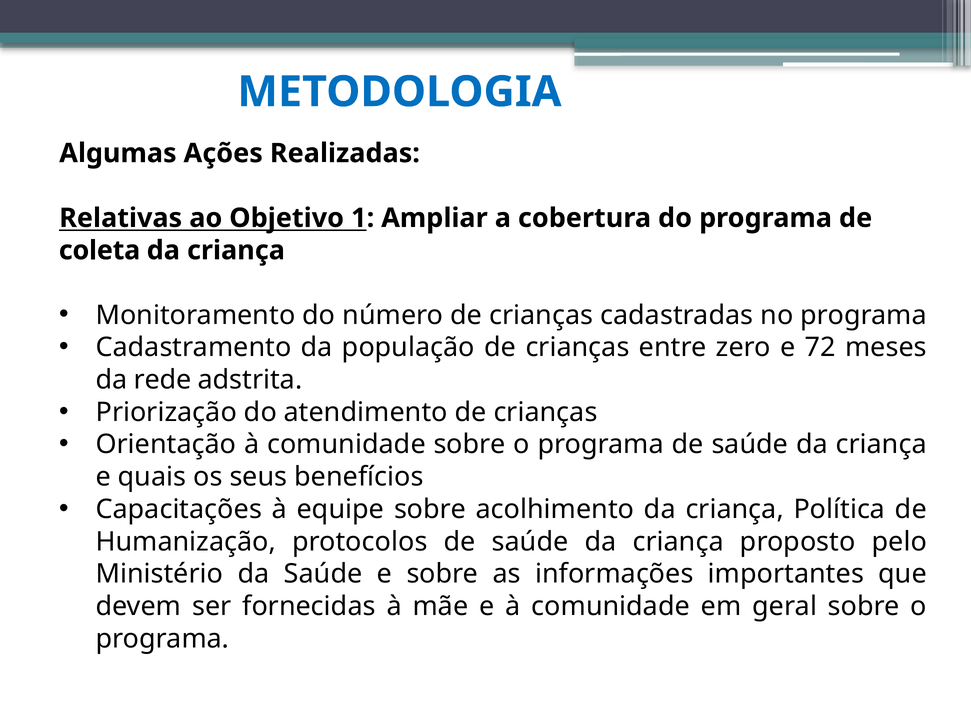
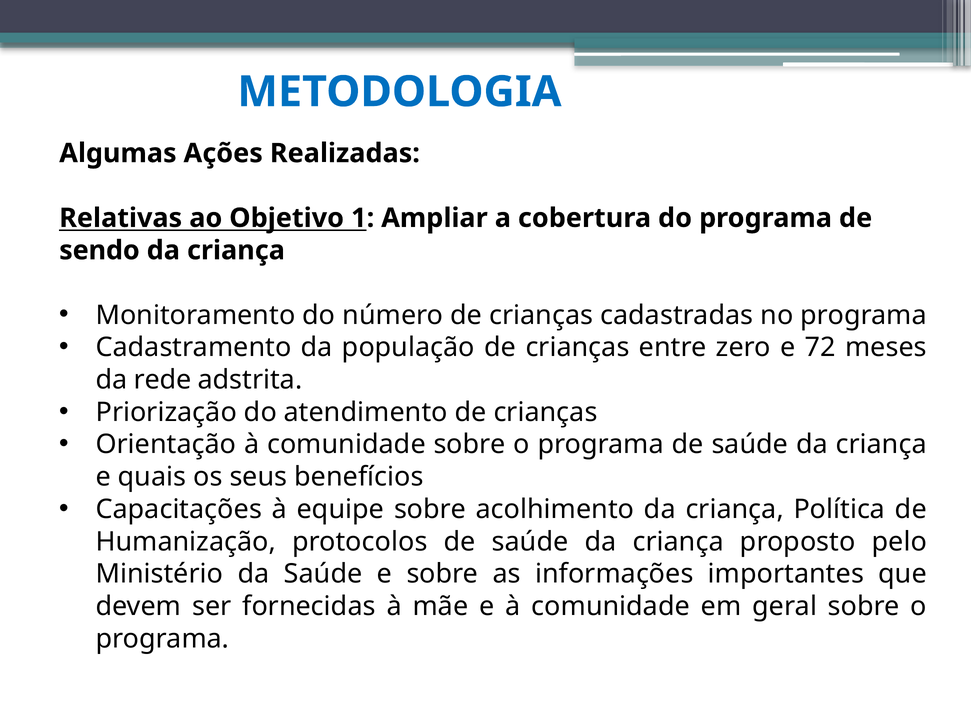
coleta: coleta -> sendo
